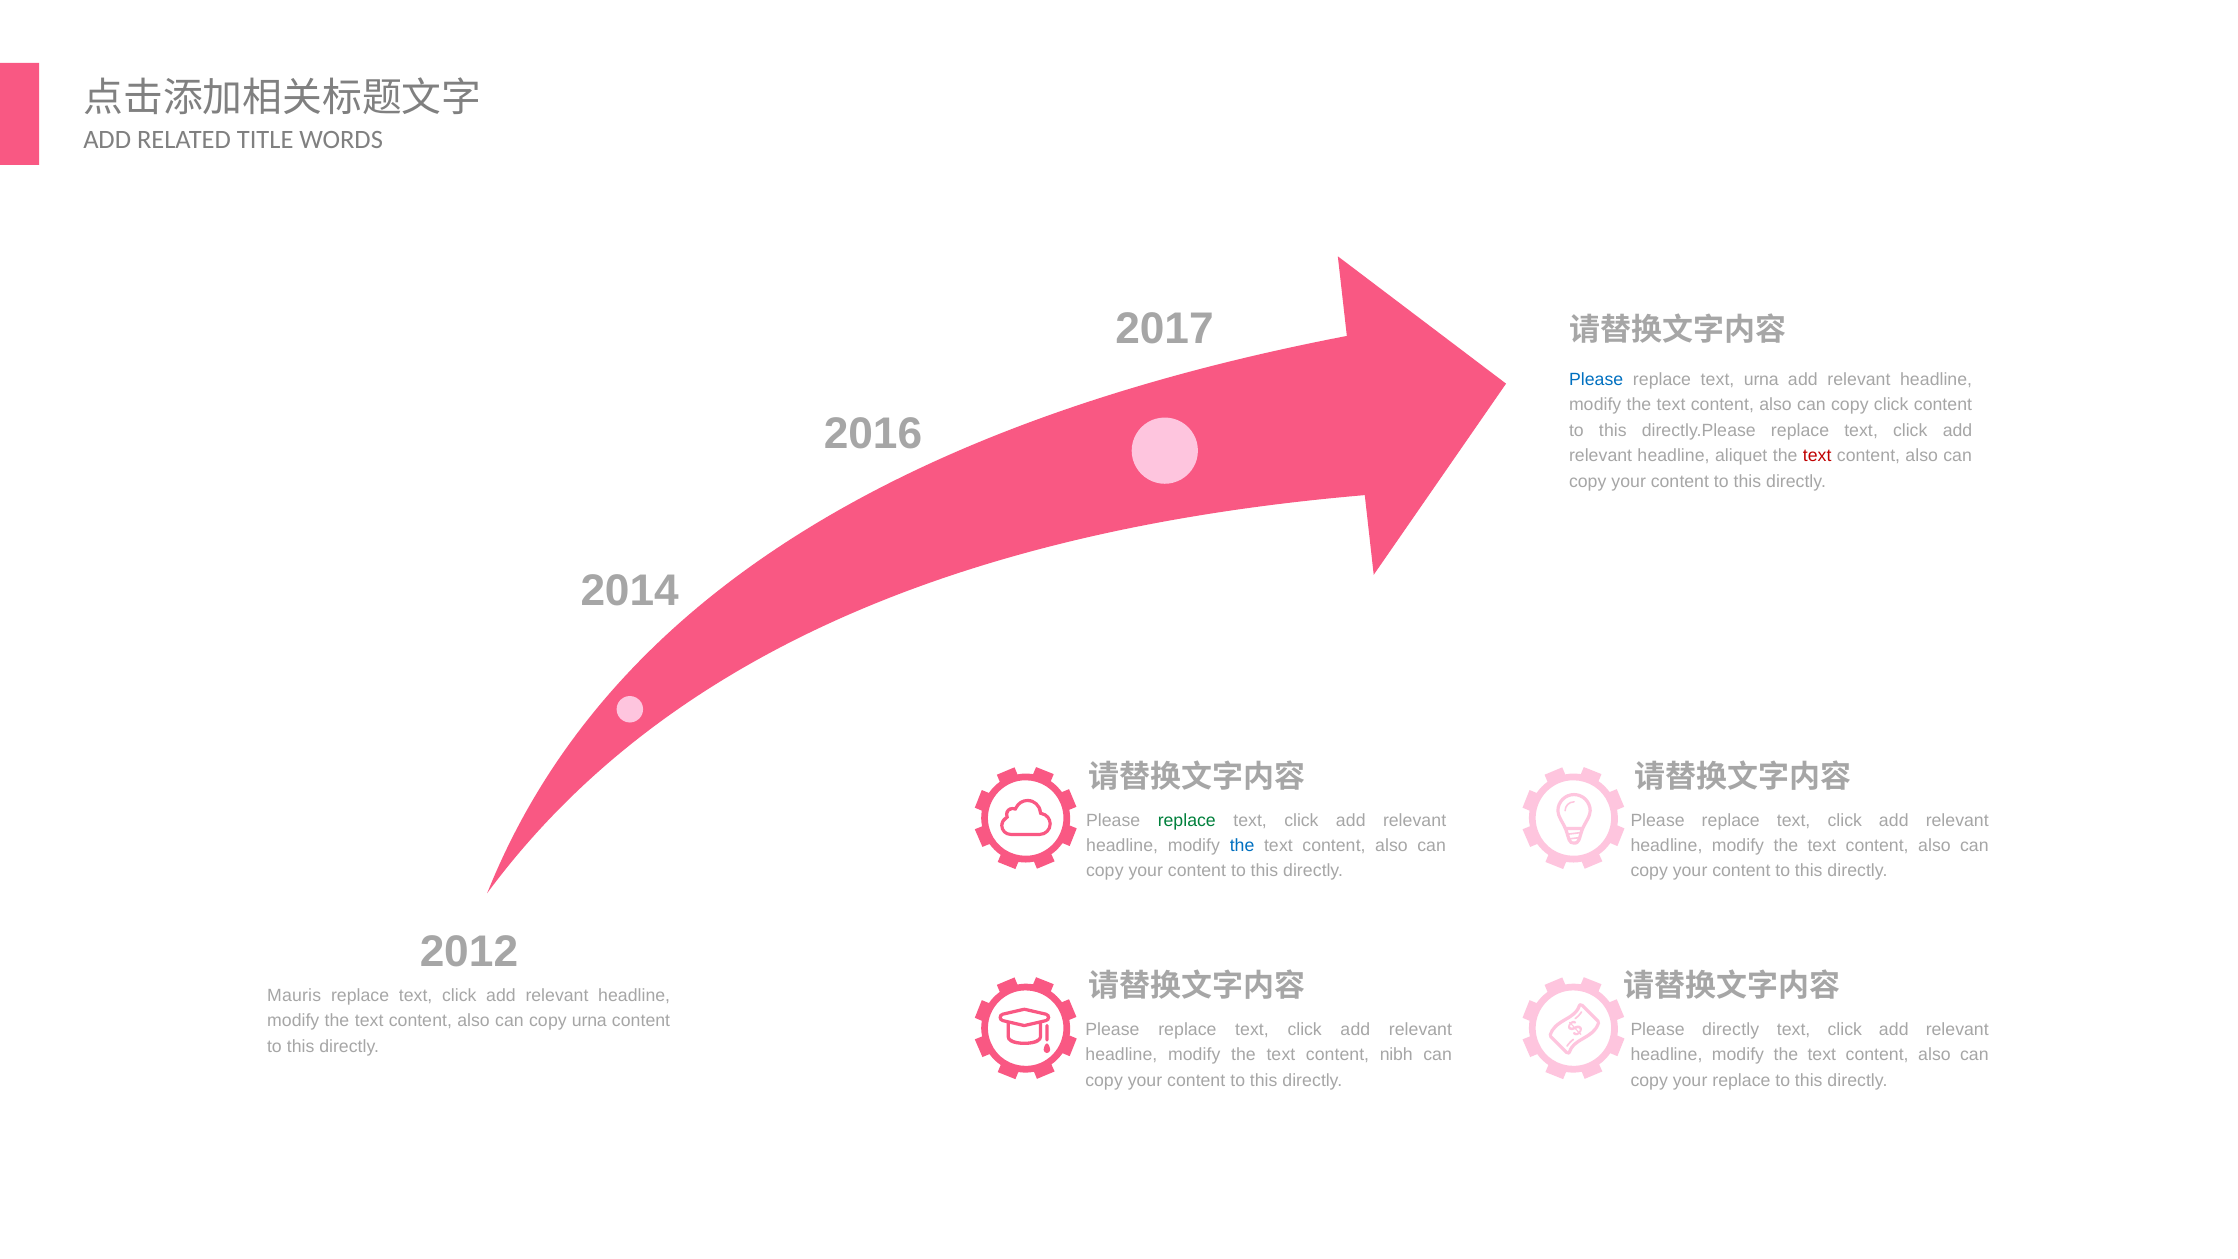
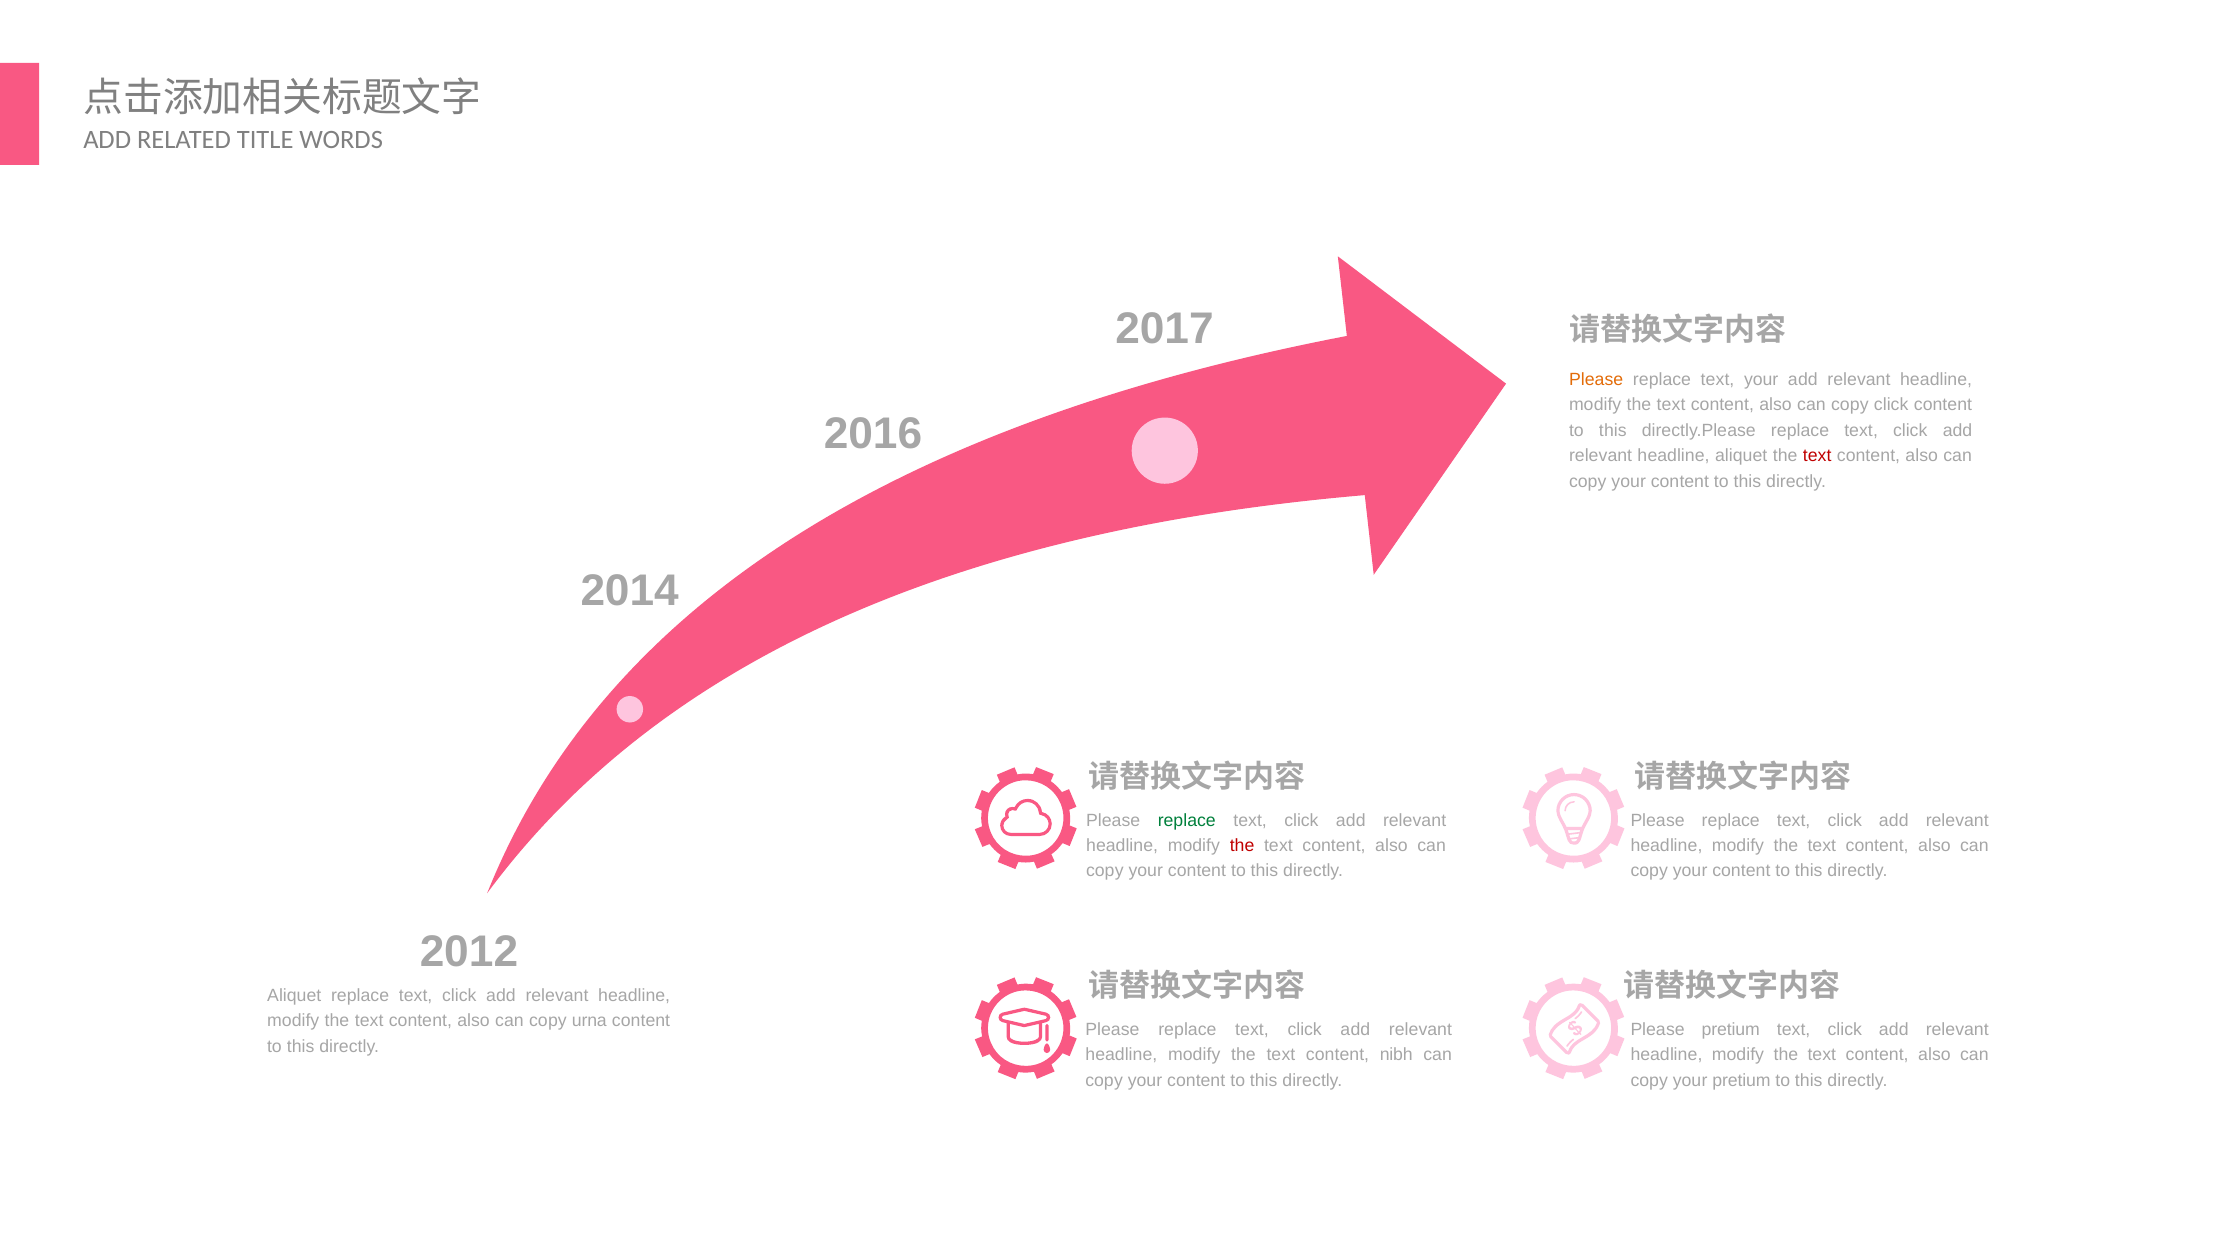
Please at (1596, 380) colour: blue -> orange
text urna: urna -> your
the at (1242, 846) colour: blue -> red
Mauris at (294, 996): Mauris -> Aliquet
Please directly: directly -> pretium
your replace: replace -> pretium
